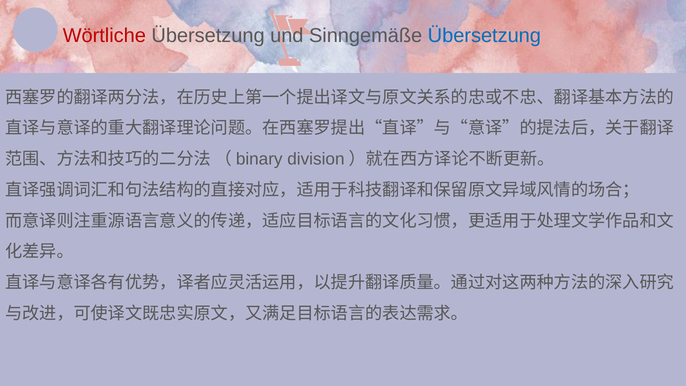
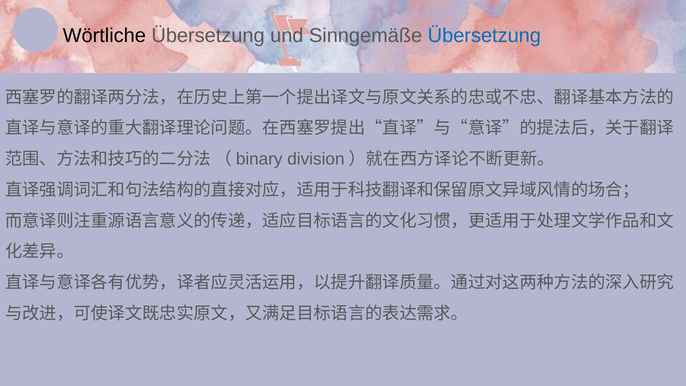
Wörtliche colour: red -> black
